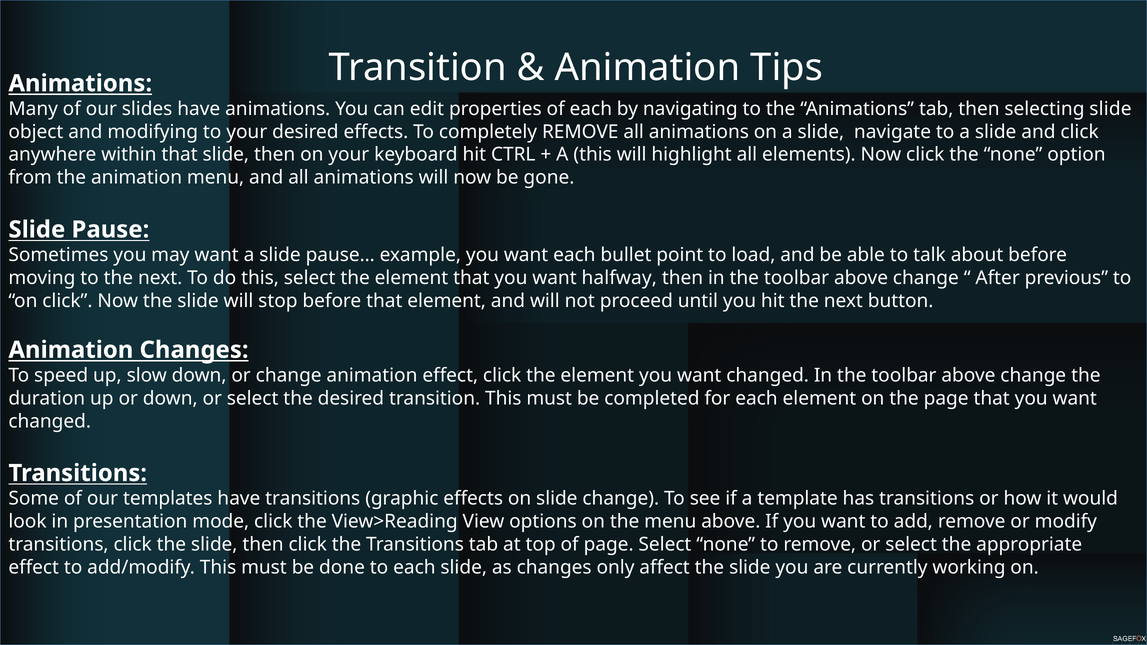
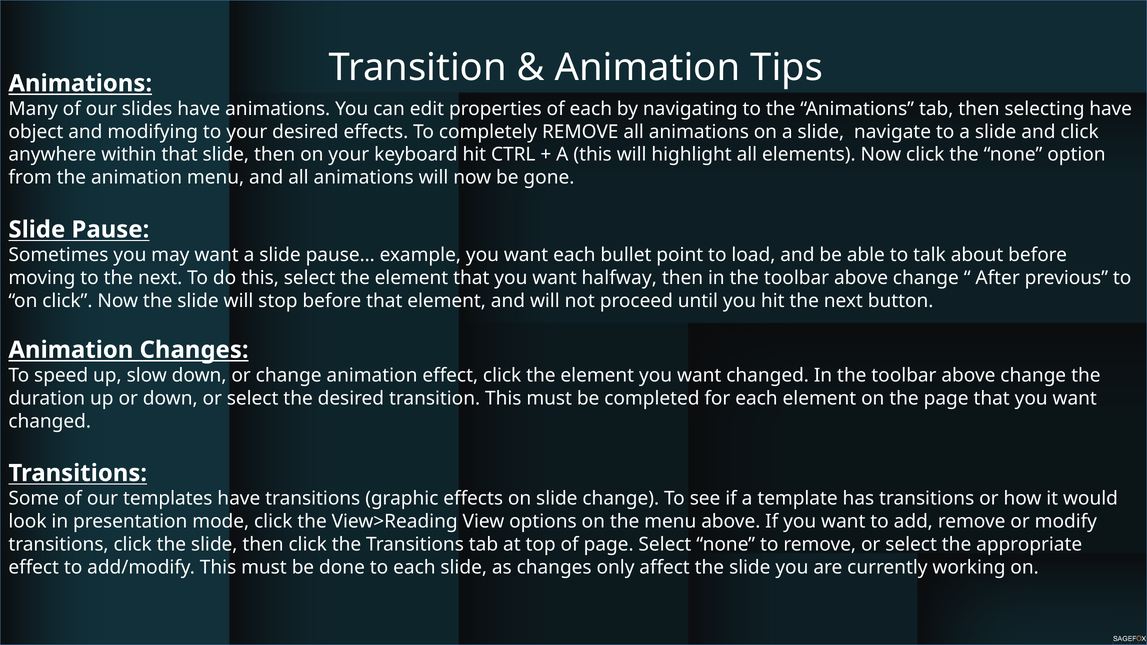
selecting slide: slide -> have
